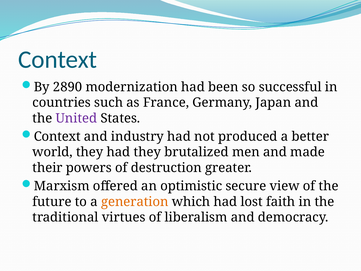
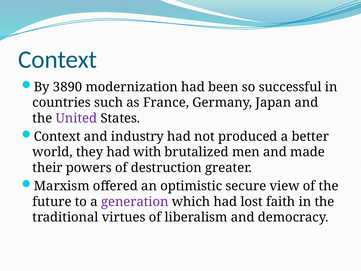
2890: 2890 -> 3890
had they: they -> with
generation colour: orange -> purple
